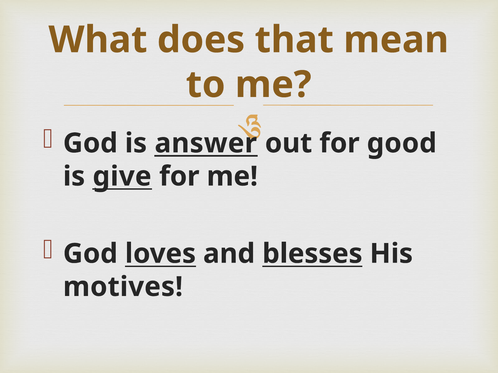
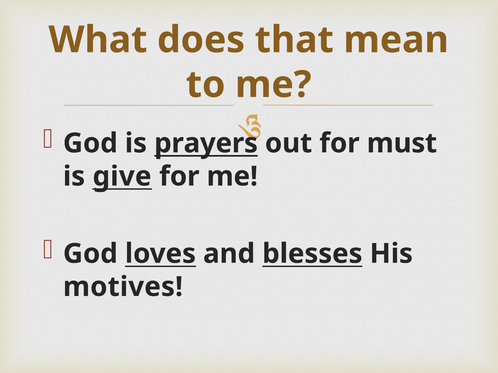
answer: answer -> prayers
good: good -> must
